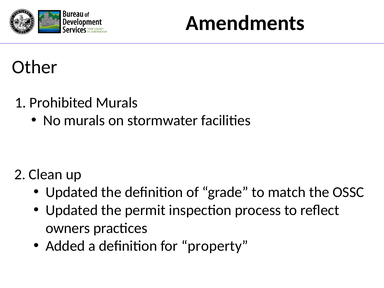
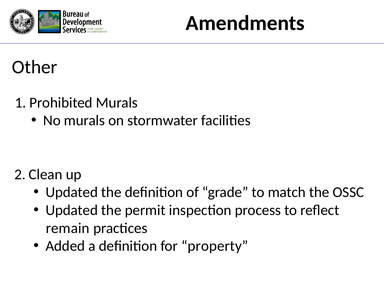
owners: owners -> remain
